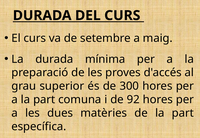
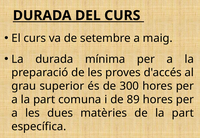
92: 92 -> 89
